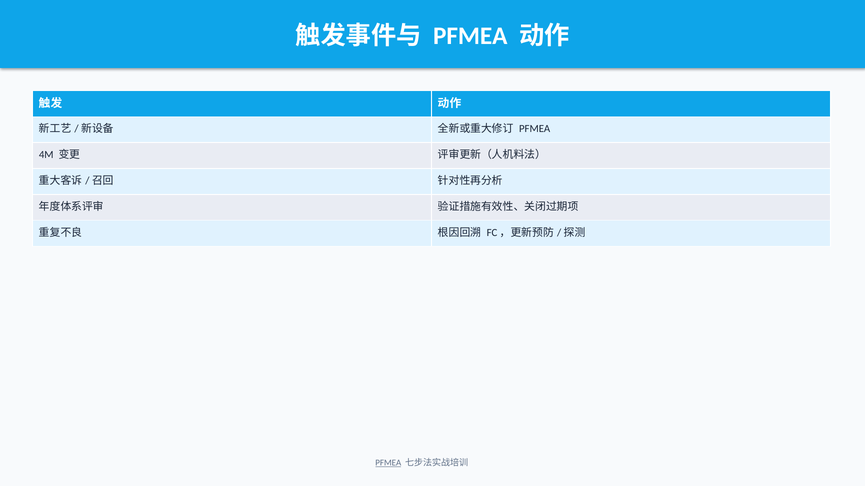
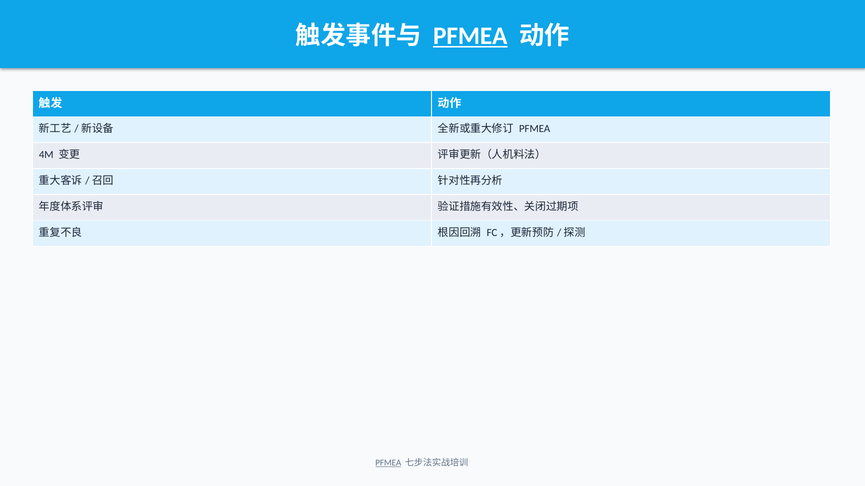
PFMEA at (470, 36) underline: none -> present
